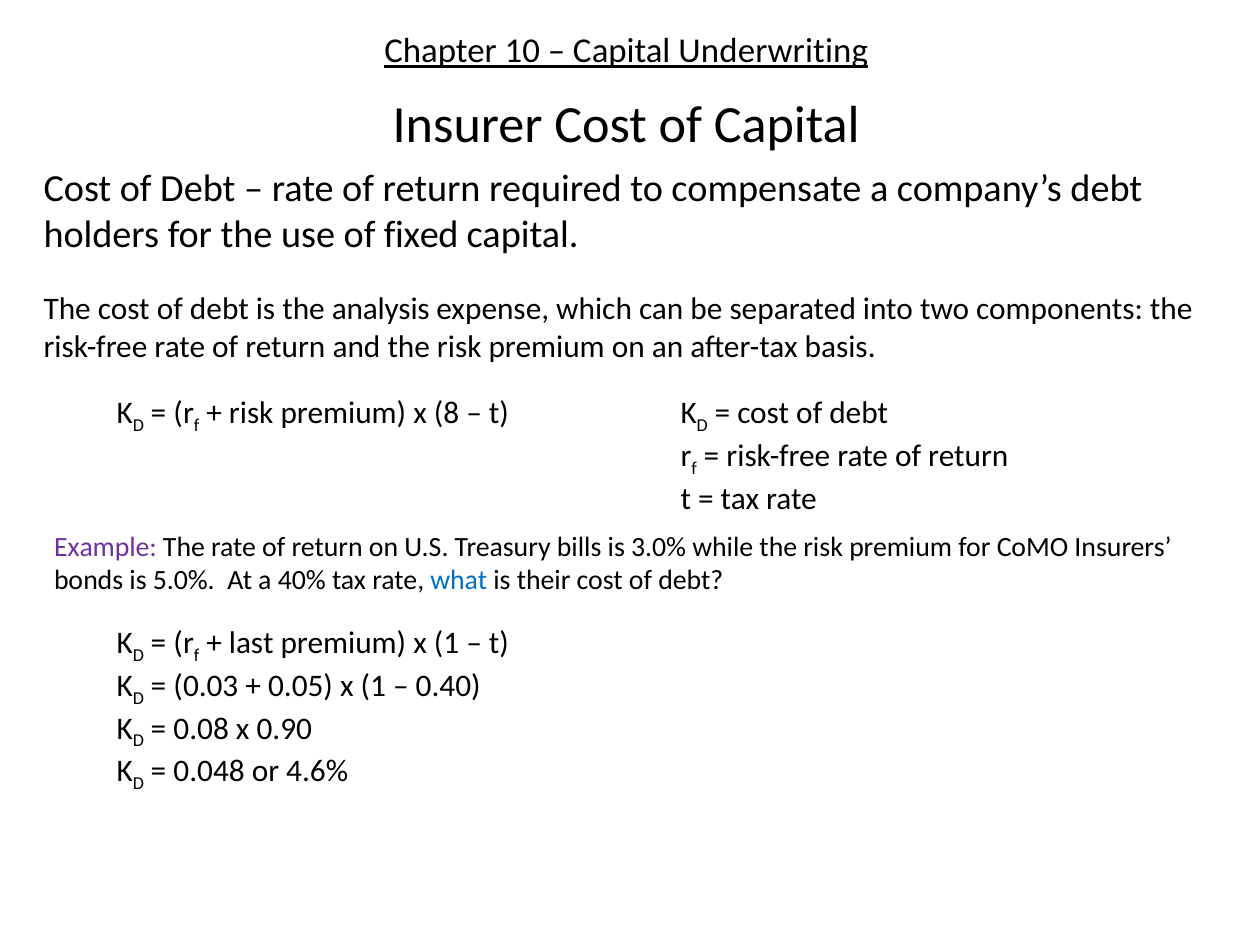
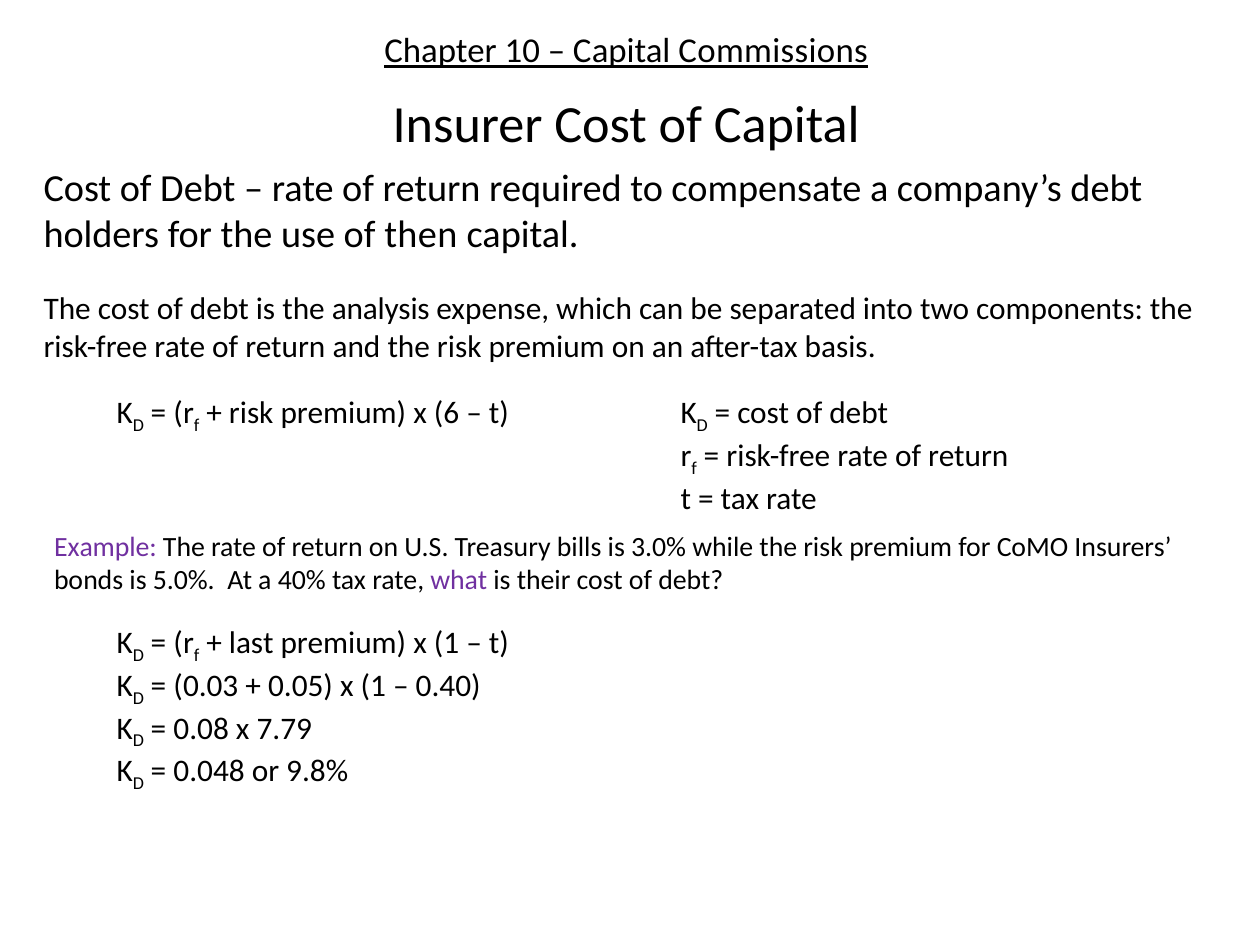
Underwriting: Underwriting -> Commissions
fixed: fixed -> then
8: 8 -> 6
what colour: blue -> purple
0.90: 0.90 -> 7.79
4.6%: 4.6% -> 9.8%
